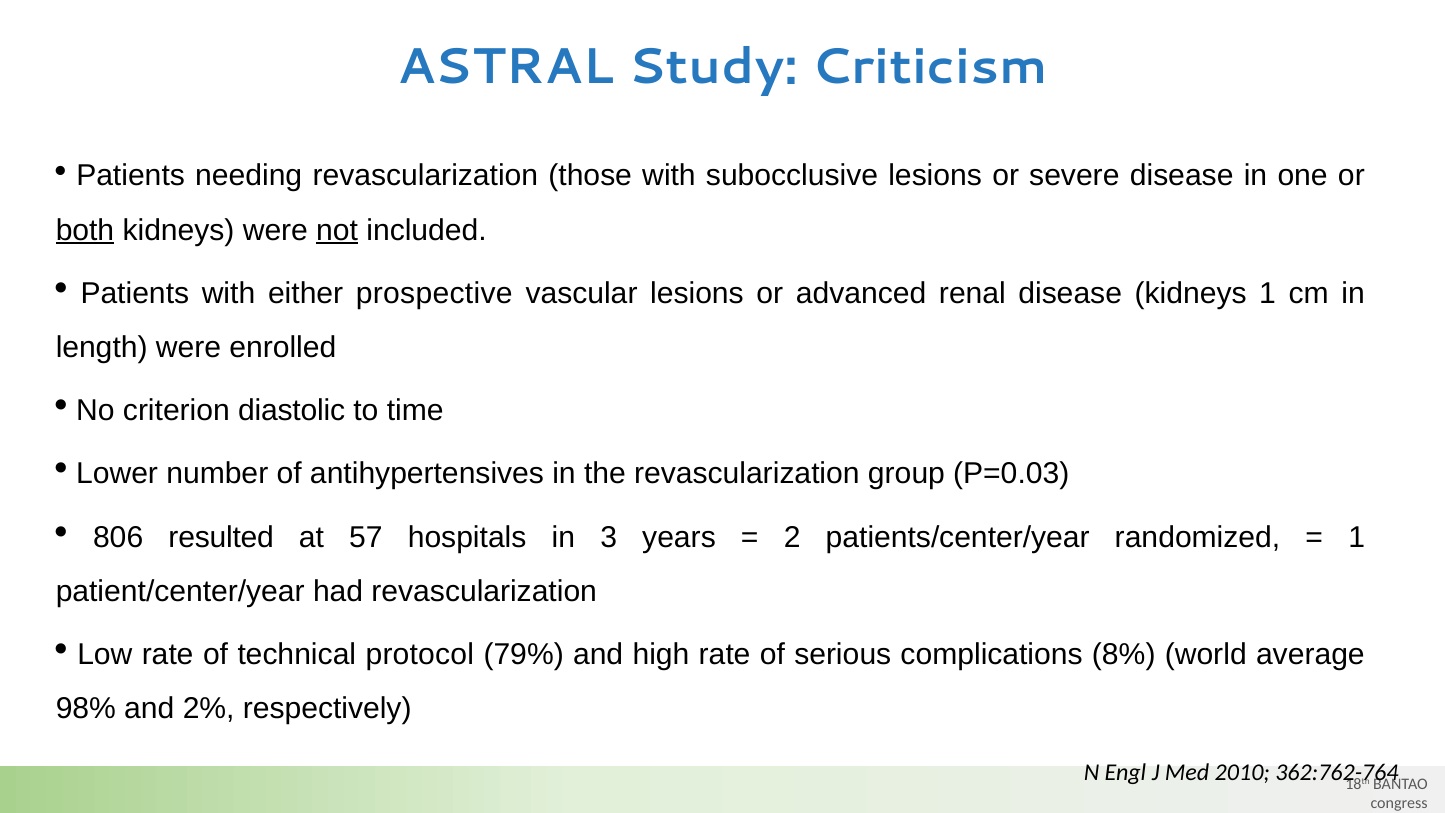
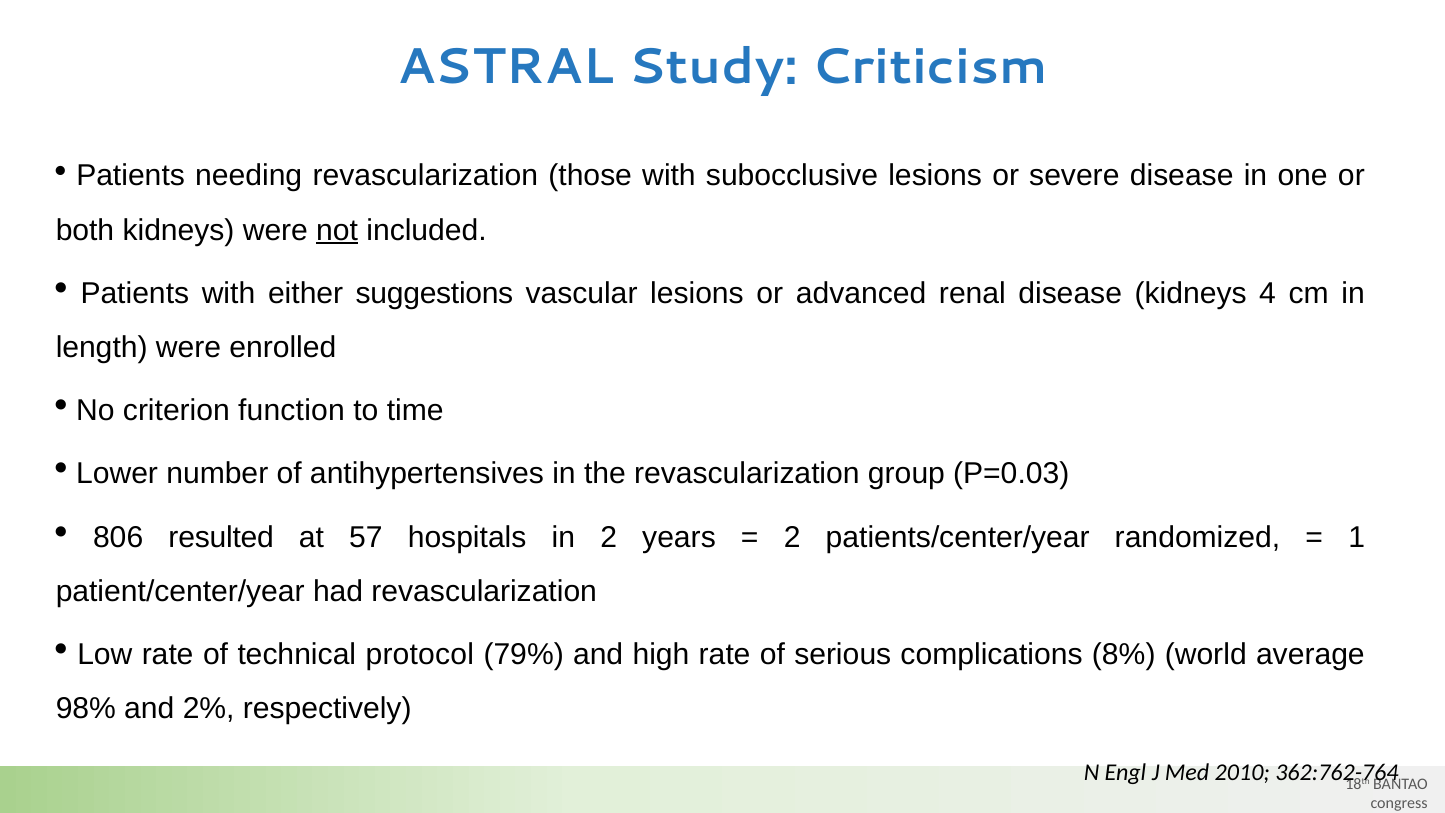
both underline: present -> none
prospective: prospective -> suggestions
kidneys 1: 1 -> 4
diastolic: diastolic -> function
in 3: 3 -> 2
